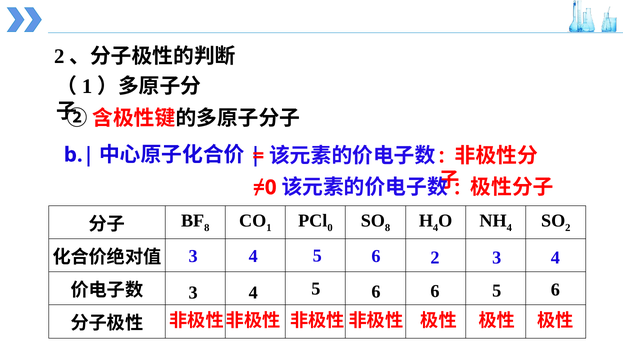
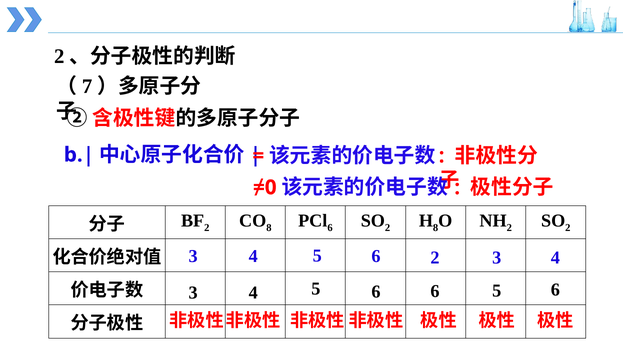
1 at (87, 87): 1 -> 7
8 at (207, 228): 8 -> 2
1 at (269, 228): 1 -> 8
0 at (330, 228): 0 -> 6
8 at (388, 228): 8 -> 2
4 at (436, 228): 4 -> 8
4 at (509, 228): 4 -> 2
